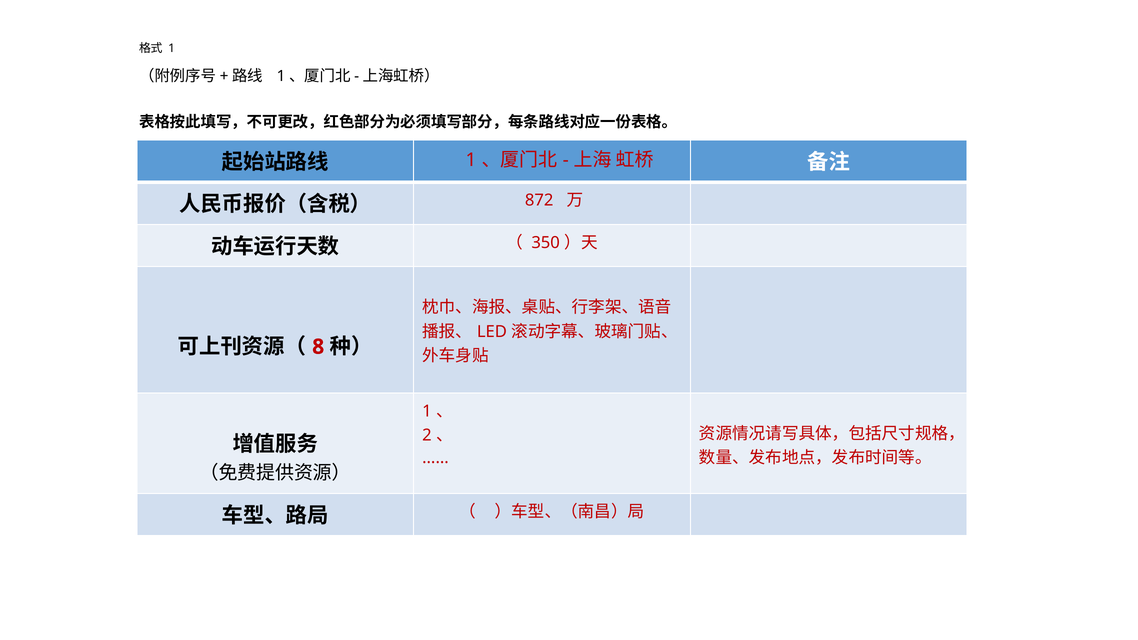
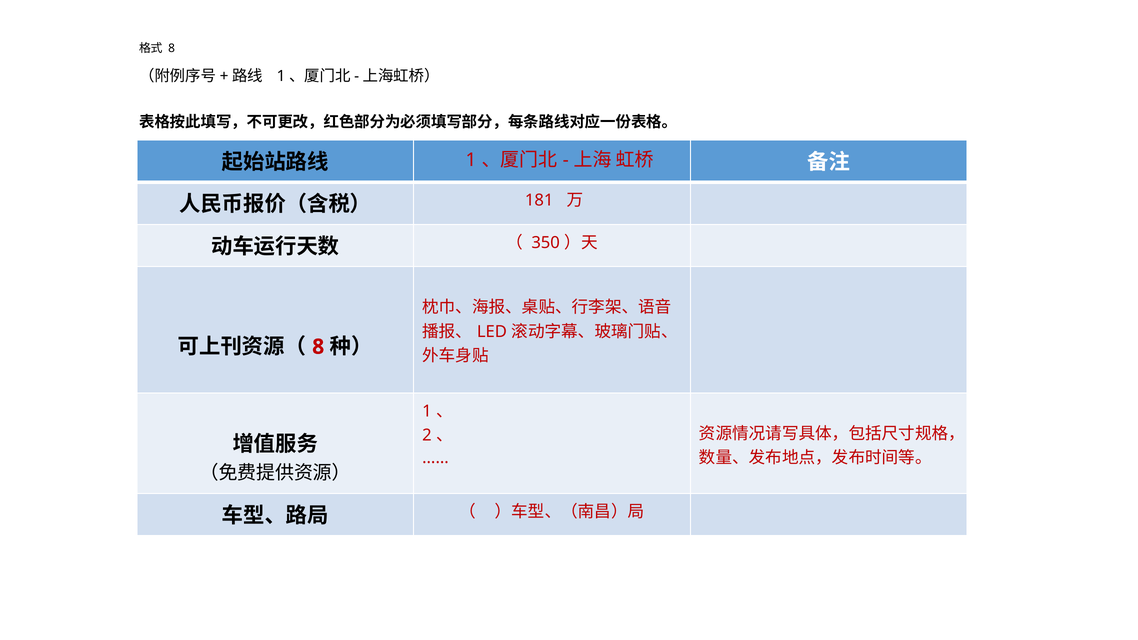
1 at (172, 48): 1 -> 8
872: 872 -> 181
